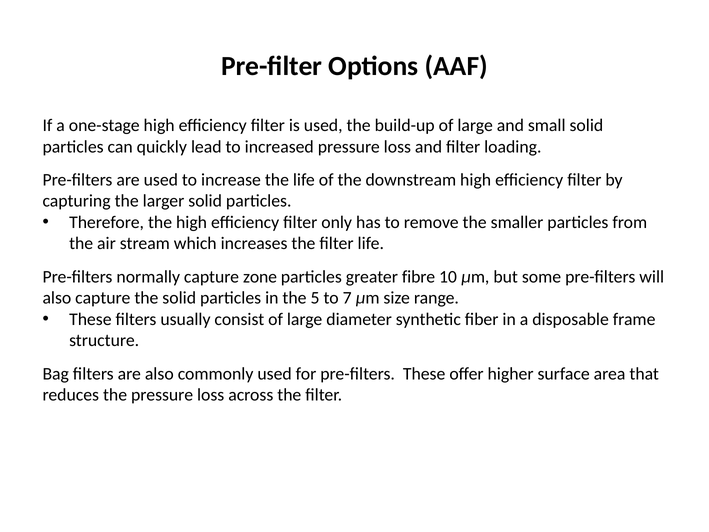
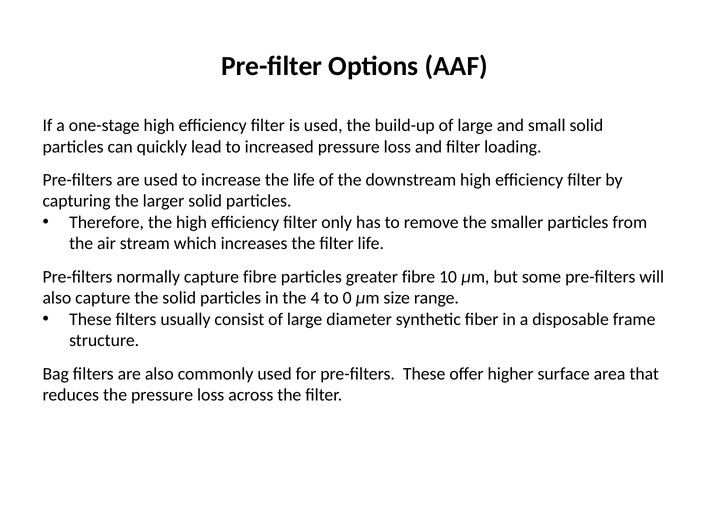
capture zone: zone -> fibre
5: 5 -> 4
7: 7 -> 0
